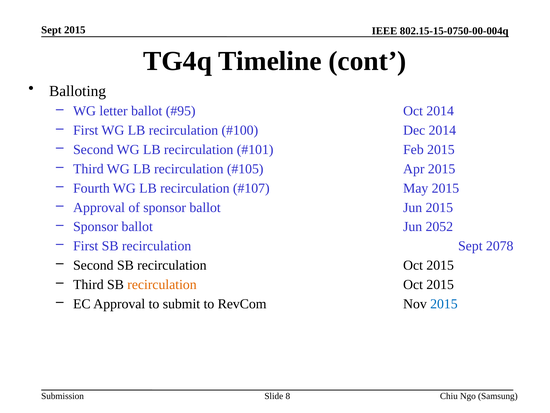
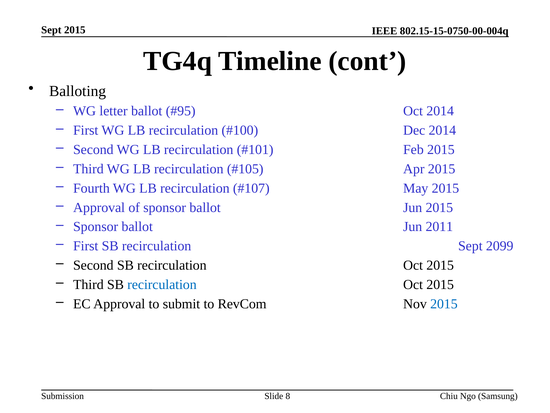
2052: 2052 -> 2011
2078: 2078 -> 2099
recirculation at (162, 284) colour: orange -> blue
